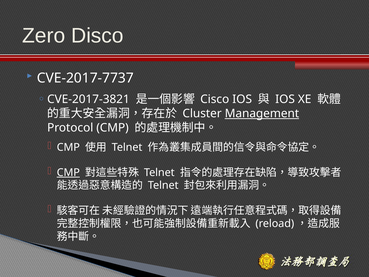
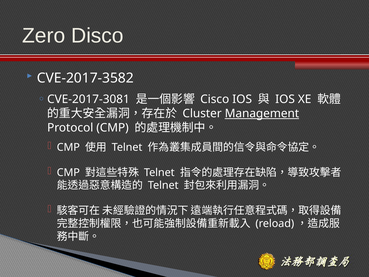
CVE-2017-7737: CVE-2017-7737 -> CVE-2017-3582
CVE-2017-3821: CVE-2017-3821 -> CVE-2017-3081
CMP at (68, 172) underline: present -> none
